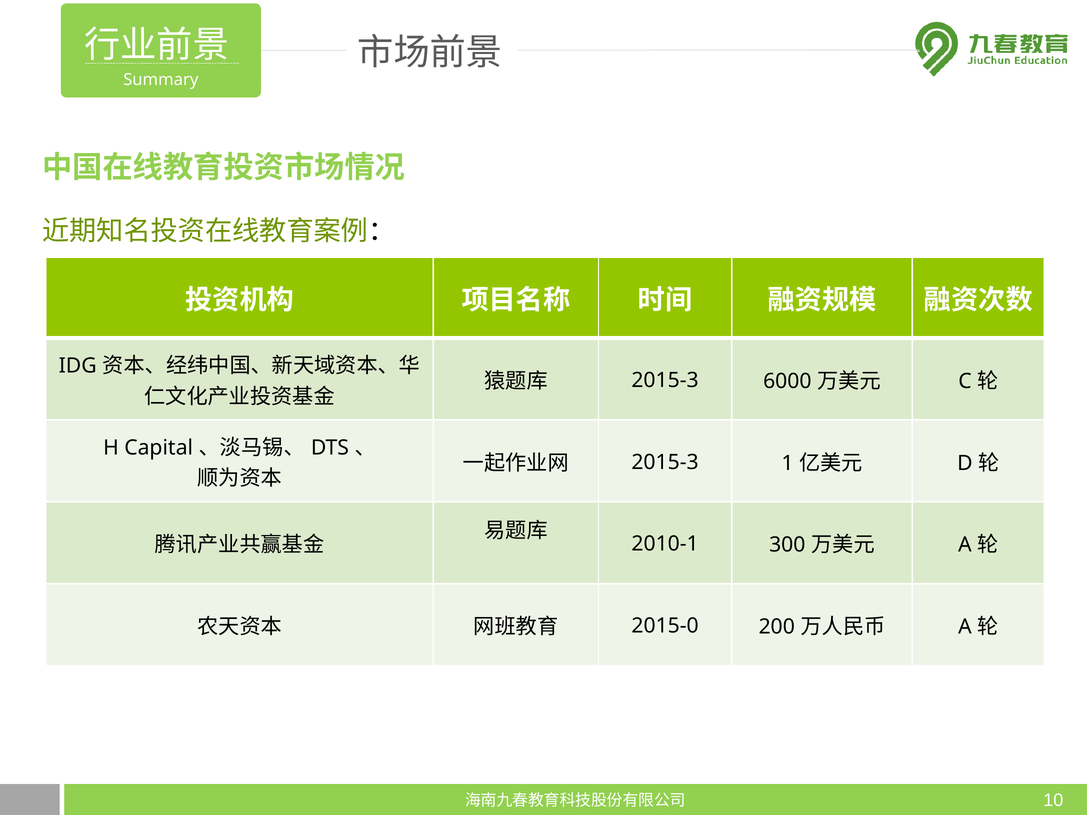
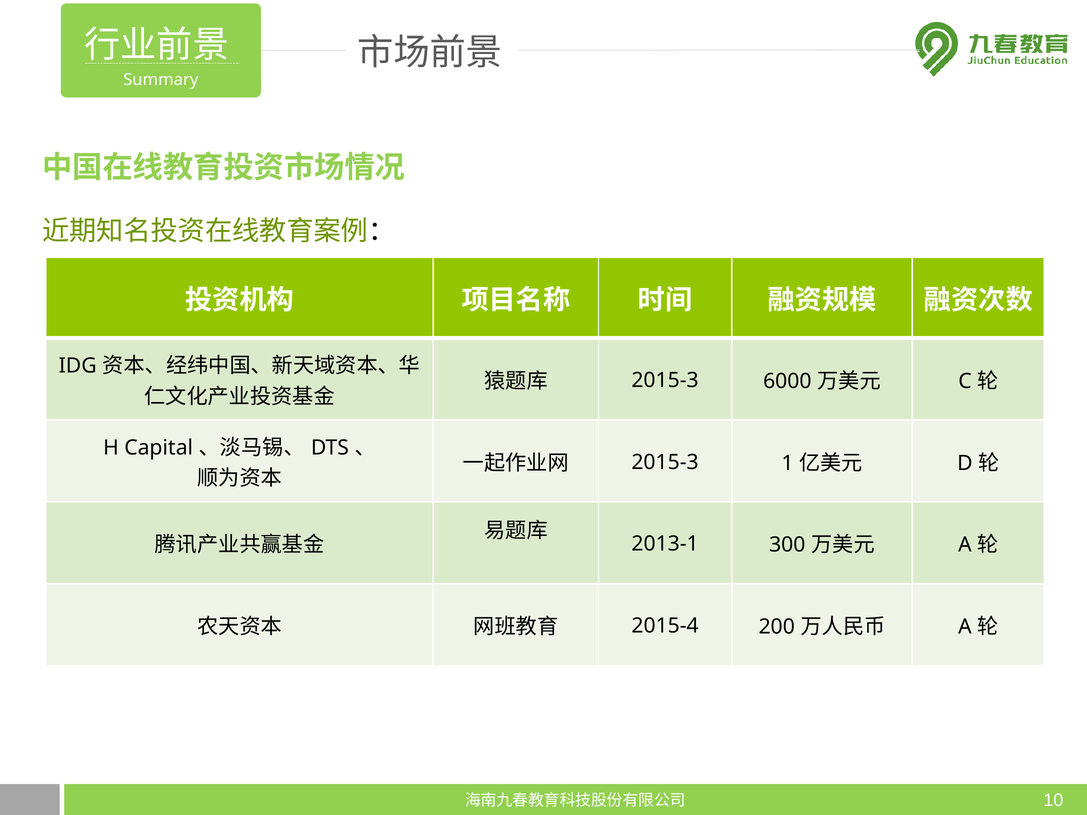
2010-1: 2010-1 -> 2013-1
2015-0: 2015-0 -> 2015-4
